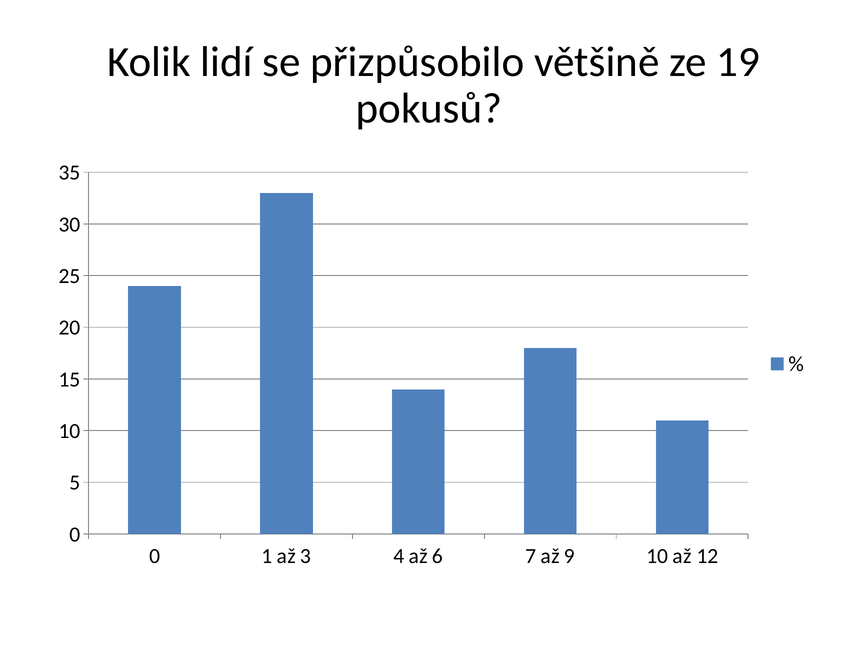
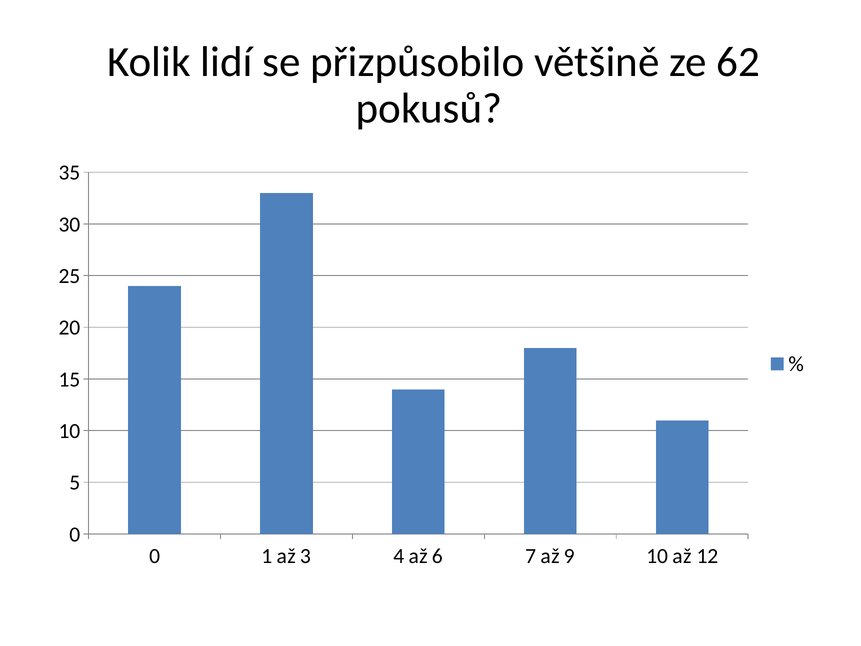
19: 19 -> 62
